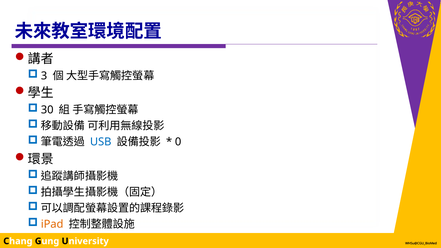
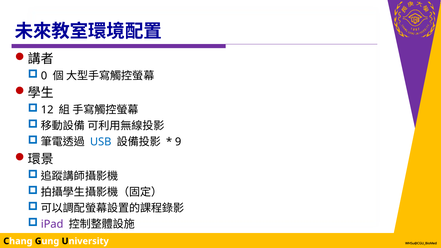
3: 3 -> 0
30: 30 -> 12
0: 0 -> 9
iPad colour: orange -> purple
